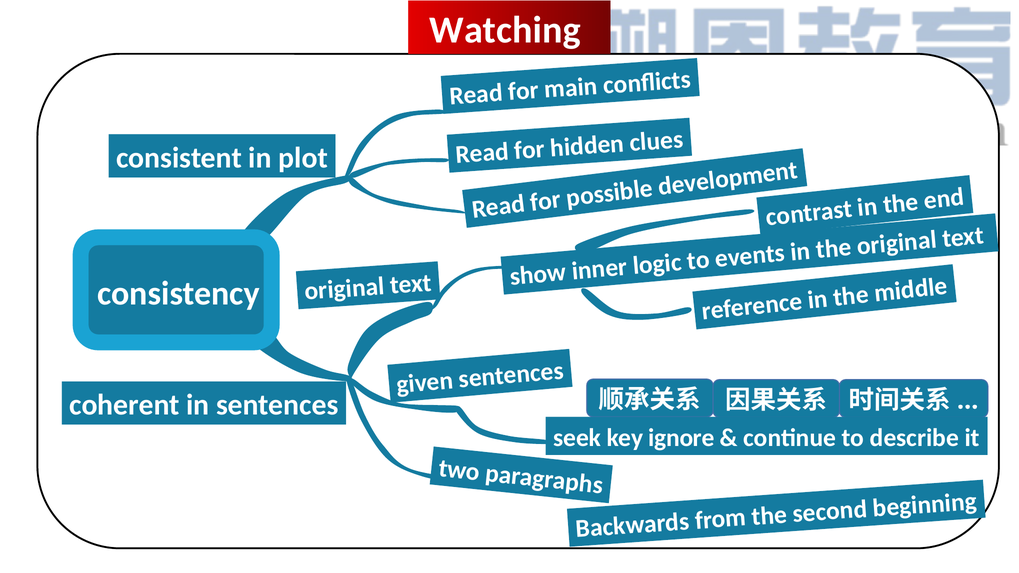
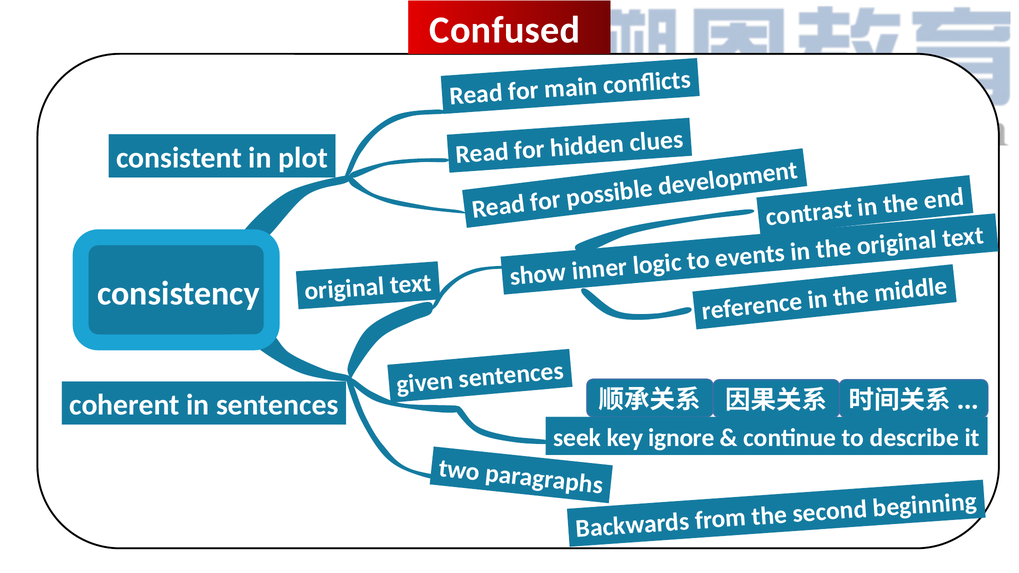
Watching: Watching -> Confused
